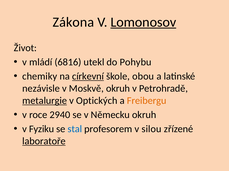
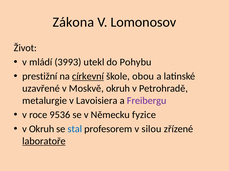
Lomonosov underline: present -> none
6816: 6816 -> 3993
chemiky: chemiky -> prestižní
nezávisle: nezávisle -> uzavřené
metalurgie underline: present -> none
Optických: Optických -> Lavoisiera
Freibergu colour: orange -> purple
2940: 2940 -> 9536
Německu okruh: okruh -> fyzice
v Fyziku: Fyziku -> Okruh
